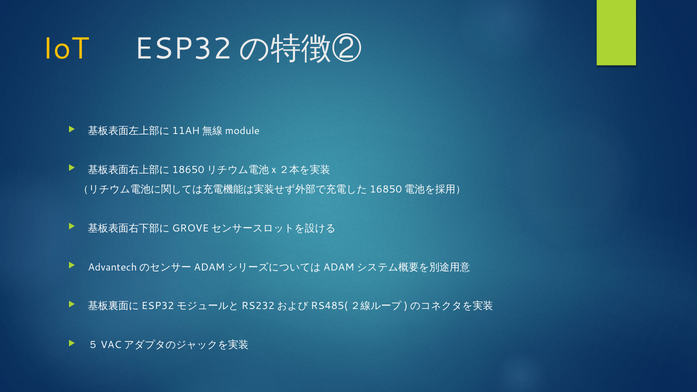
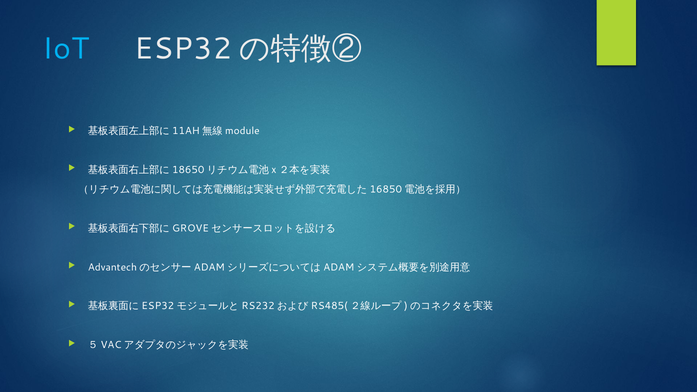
IoT colour: yellow -> light blue
